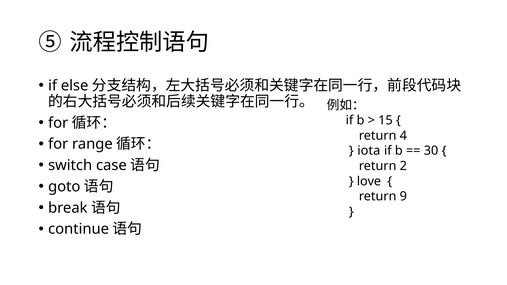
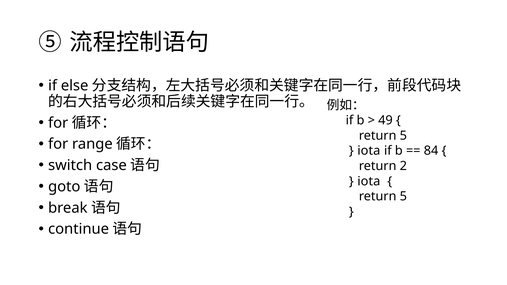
15: 15 -> 49
4 at (403, 136): 4 -> 5
30: 30 -> 84
love at (369, 181): love -> iota
9 at (403, 196): 9 -> 5
